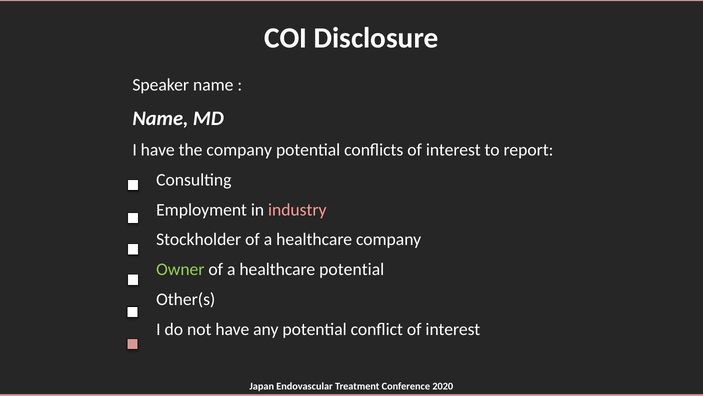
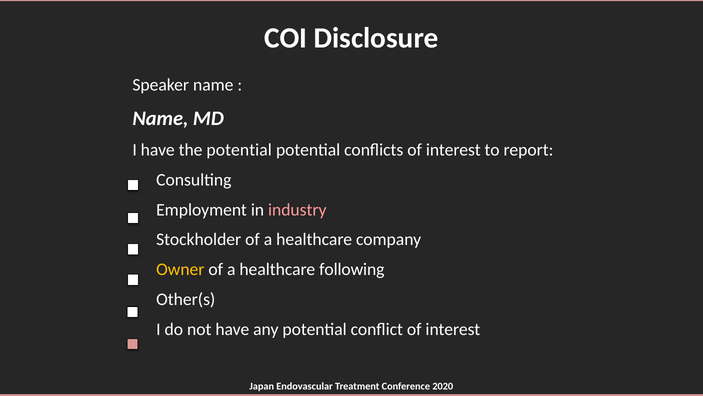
the company: company -> potential
Owner colour: light green -> yellow
healthcare potential: potential -> following
